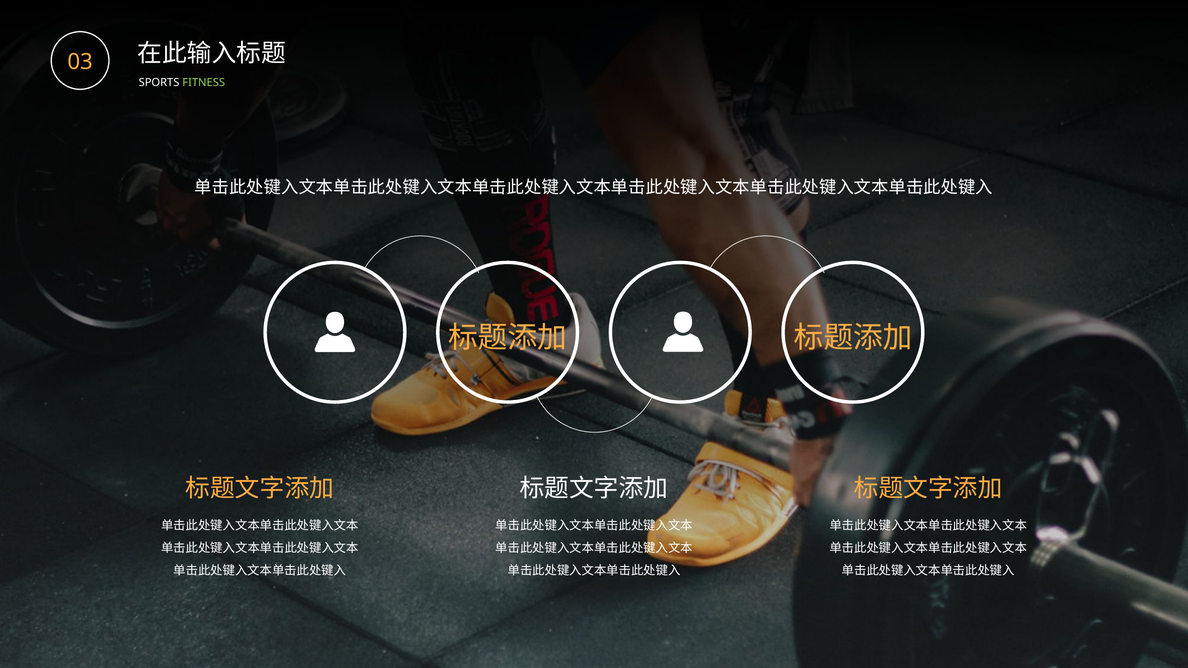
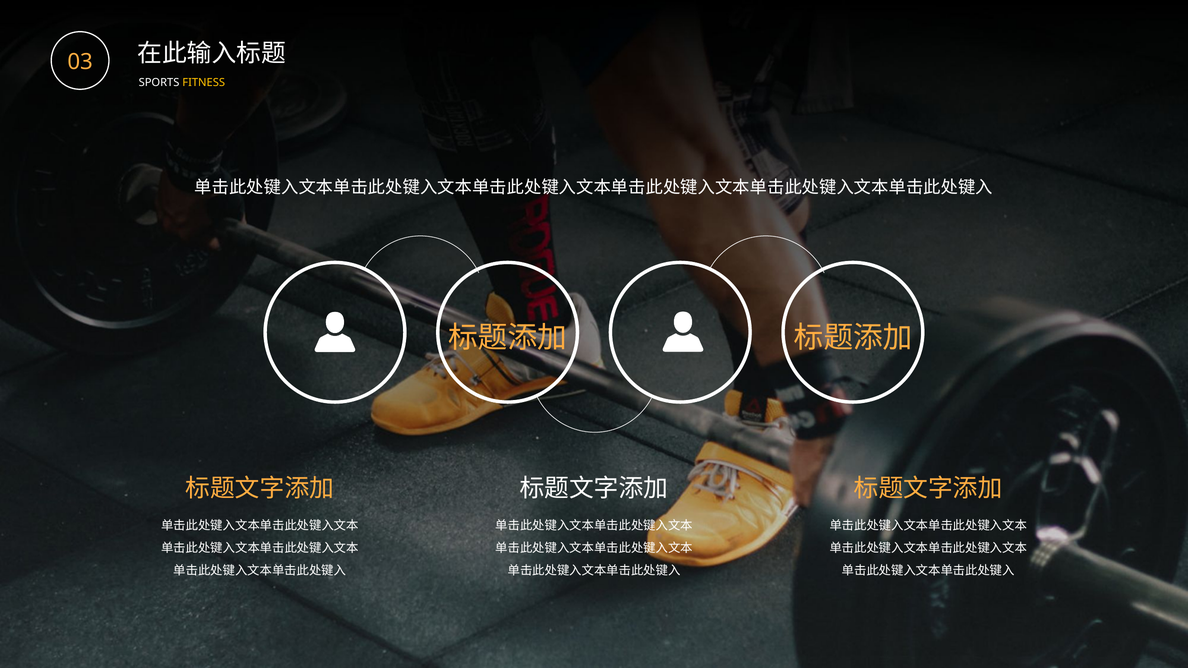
FITNESS colour: light green -> yellow
